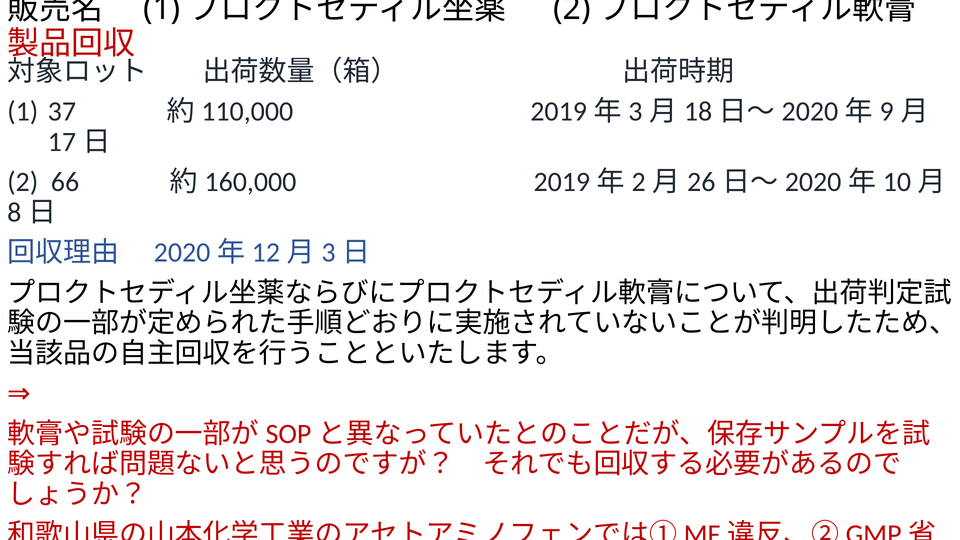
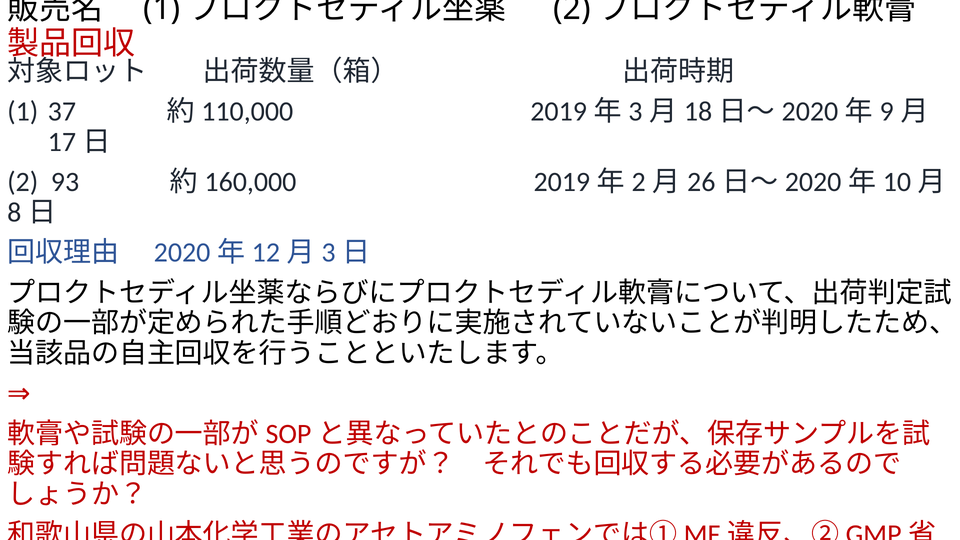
66: 66 -> 93
